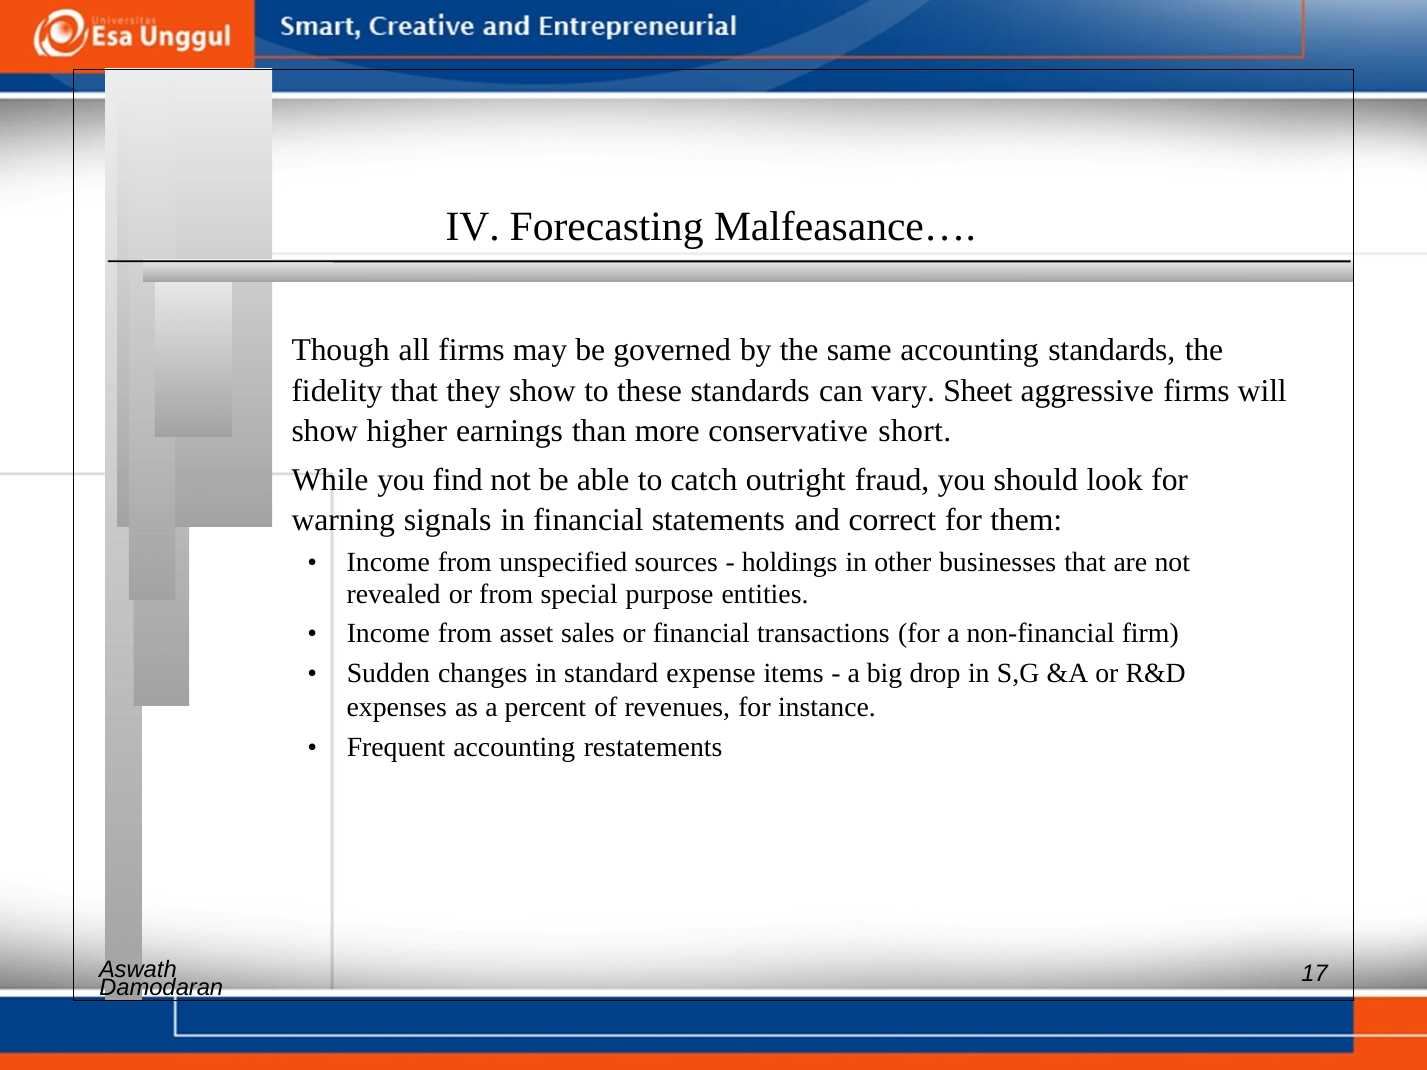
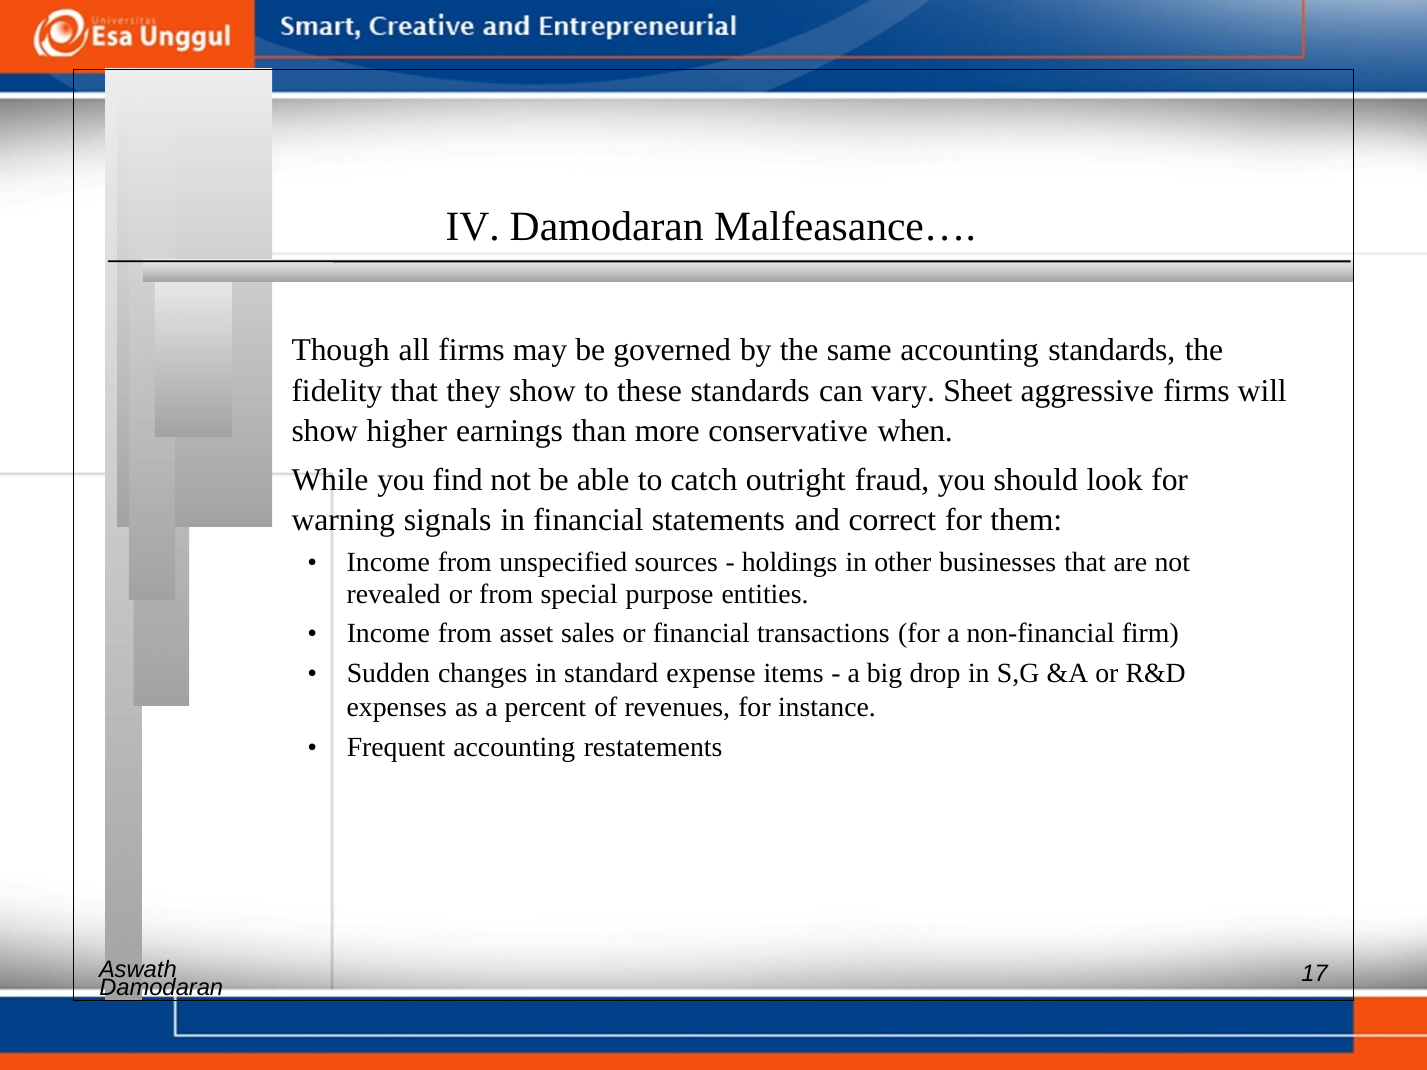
IV Forecasting: Forecasting -> Damodaran
short: short -> when
